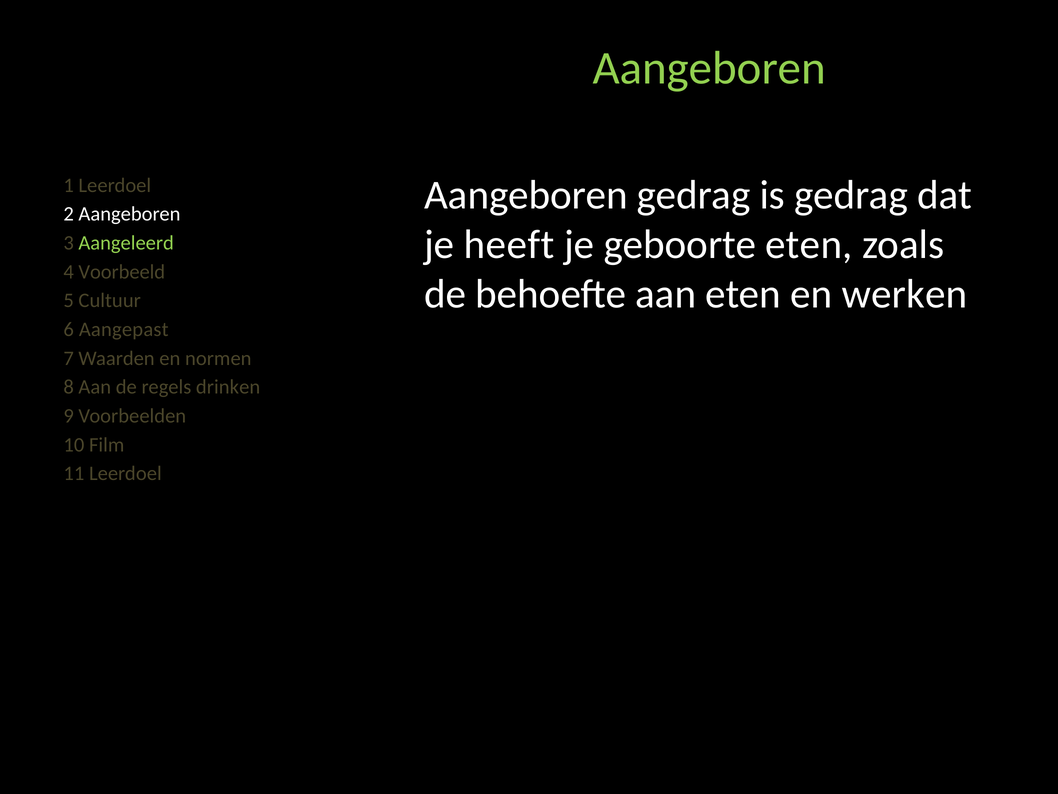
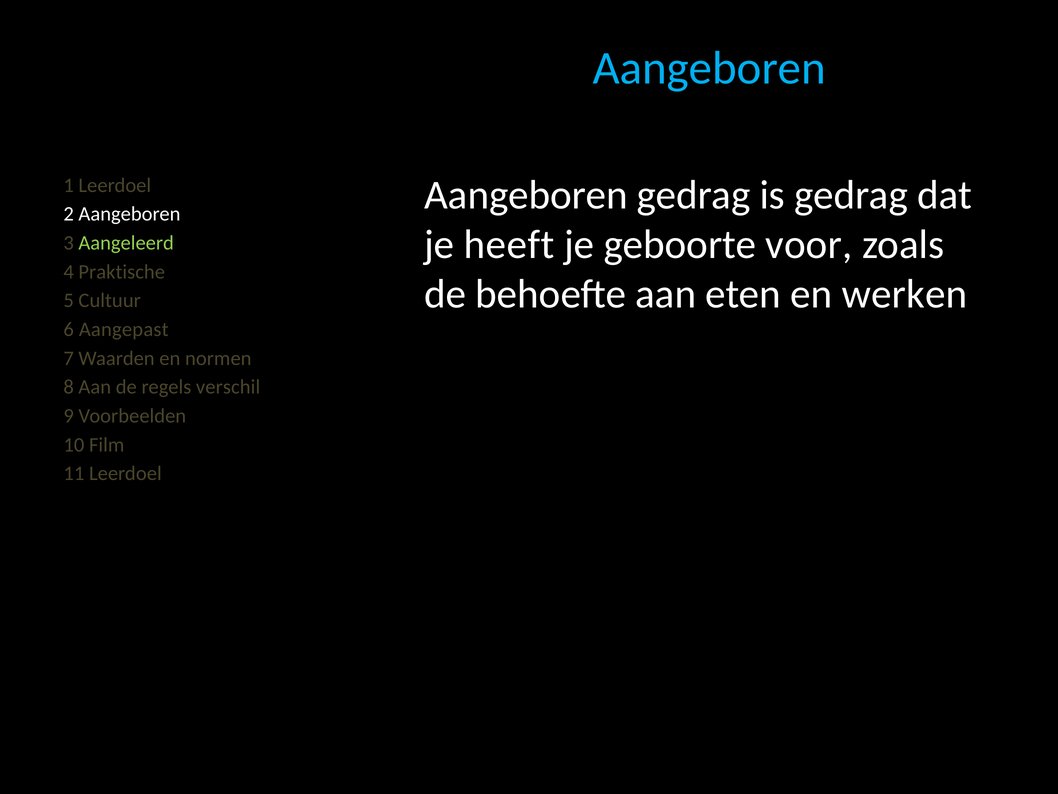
Aangeboren at (709, 68) colour: light green -> light blue
geboorte eten: eten -> voor
Voorbeeld: Voorbeeld -> Praktische
drinken: drinken -> verschil
